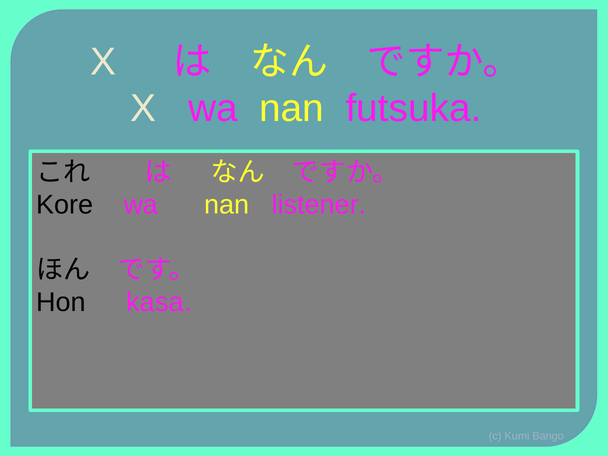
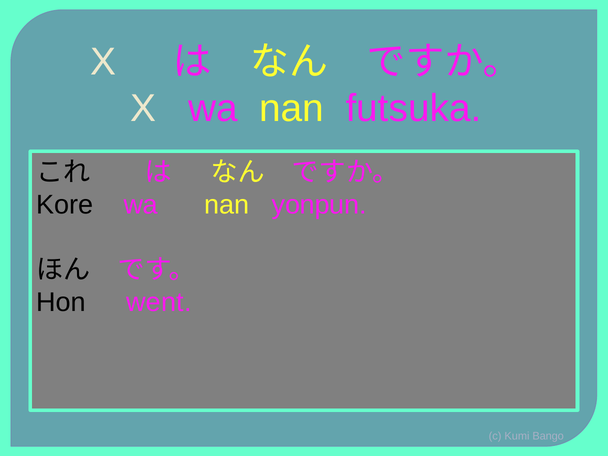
listener: listener -> yonpun
kasa: kasa -> went
